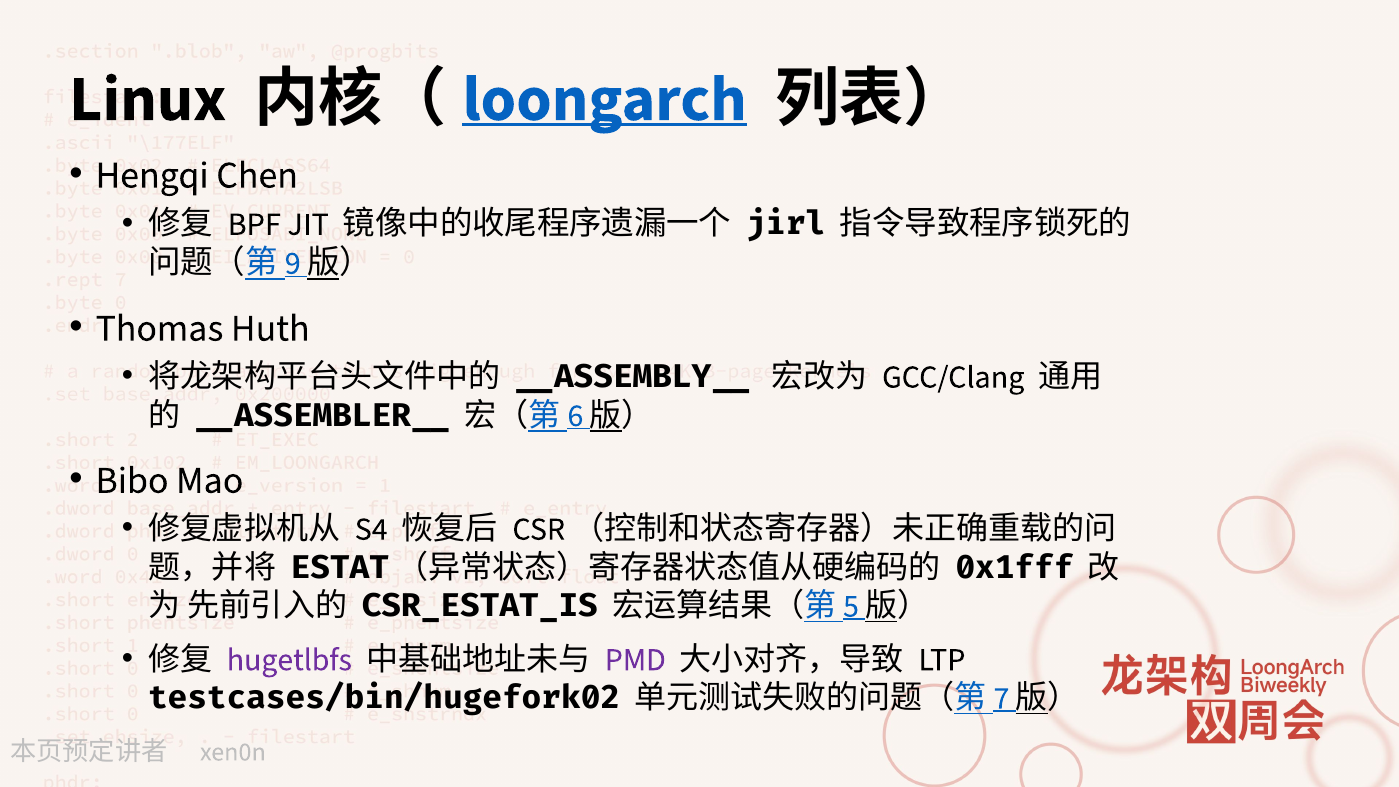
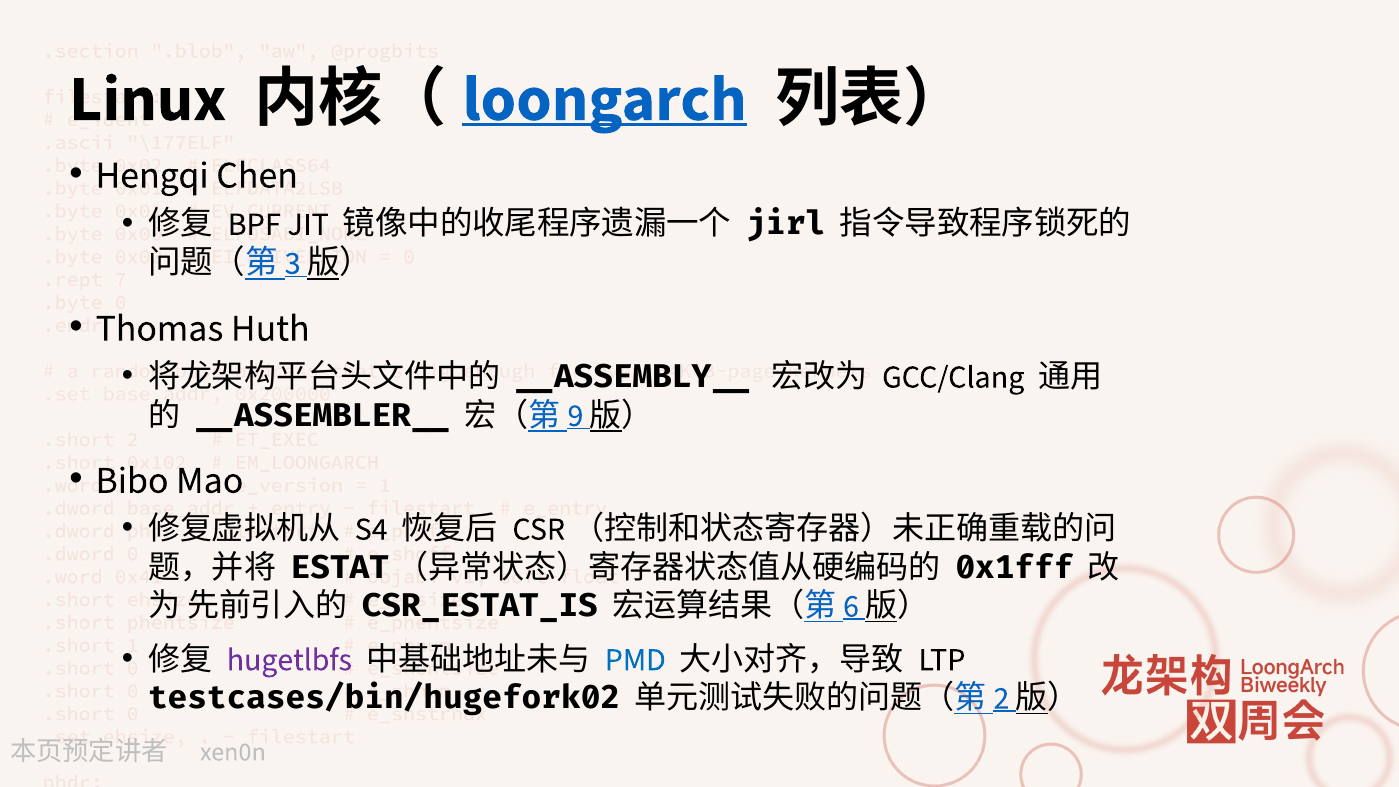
9: 9 -> 3
6: 6 -> 9
5: 5 -> 6
PMD colour: purple -> blue
7: 7 -> 2
